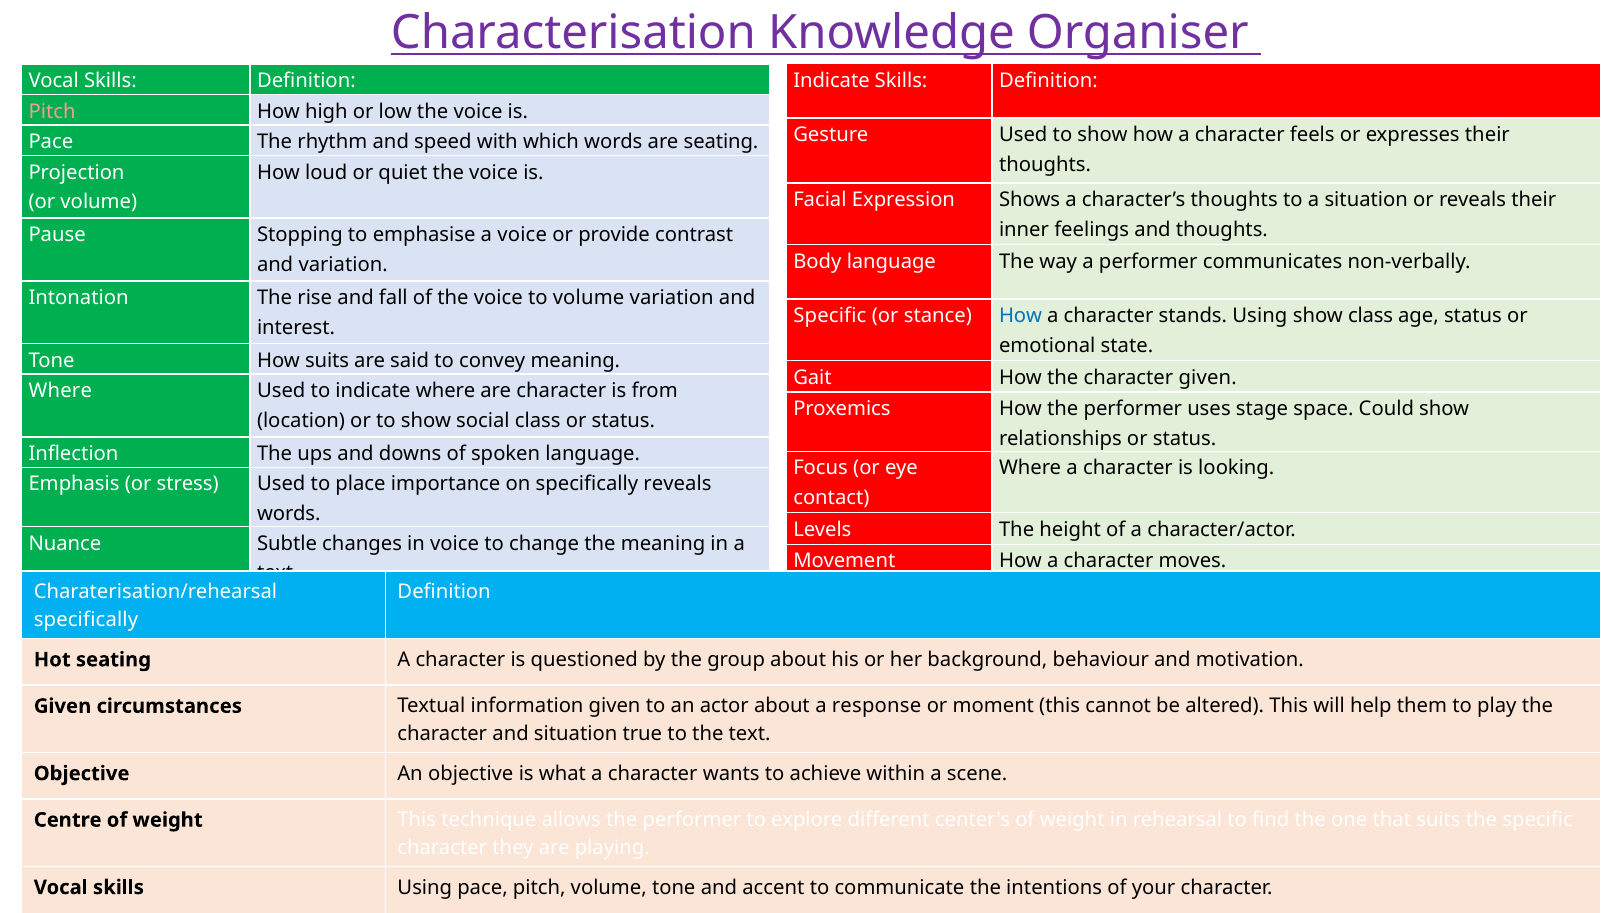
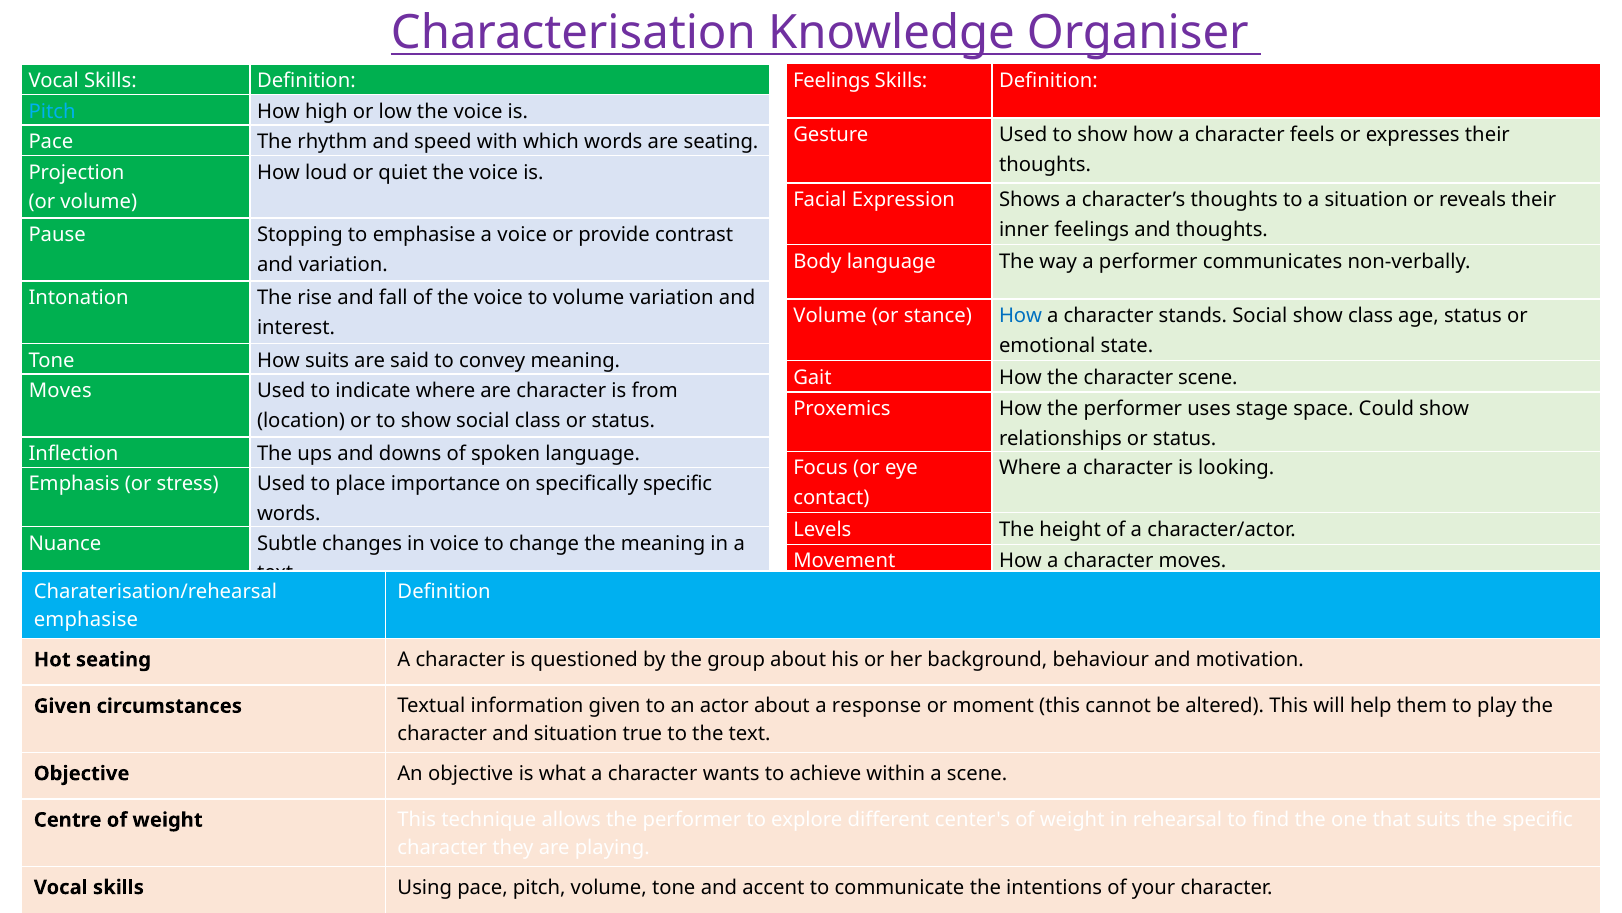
Indicate at (831, 80): Indicate -> Feelings
Pitch at (52, 111) colour: pink -> light blue
Specific at (830, 316): Specific -> Volume
stands Using: Using -> Social
character given: given -> scene
Where at (60, 391): Where -> Moves
specifically reveals: reveals -> specific
specifically at (86, 619): specifically -> emphasise
